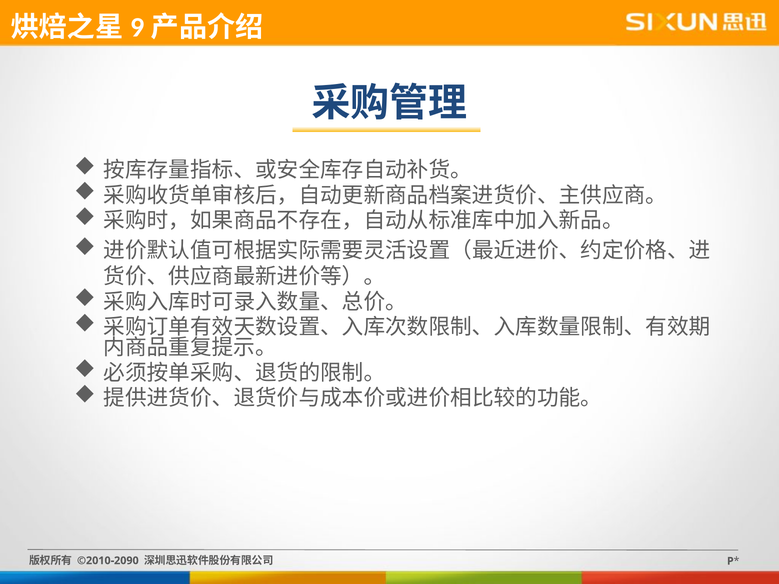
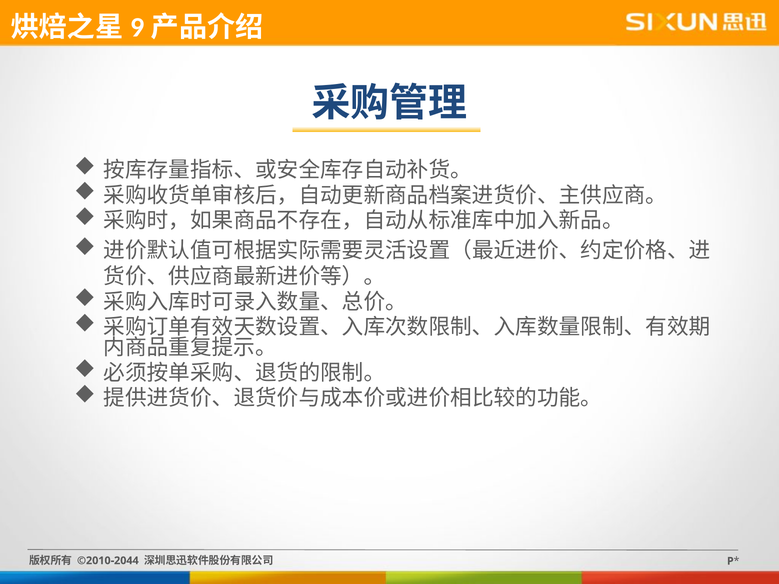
©2010-2090: ©2010-2090 -> ©2010-2044
